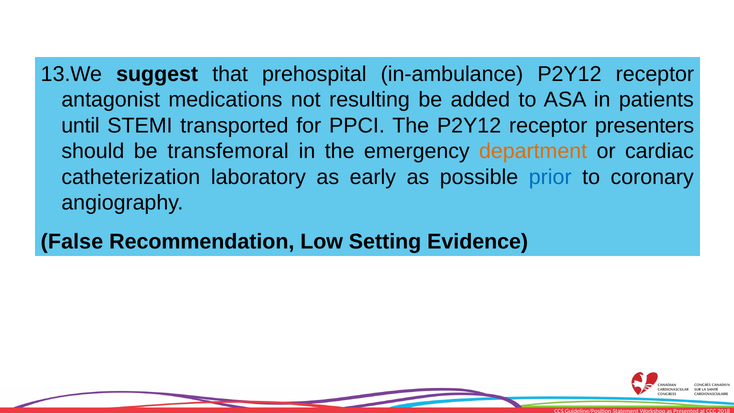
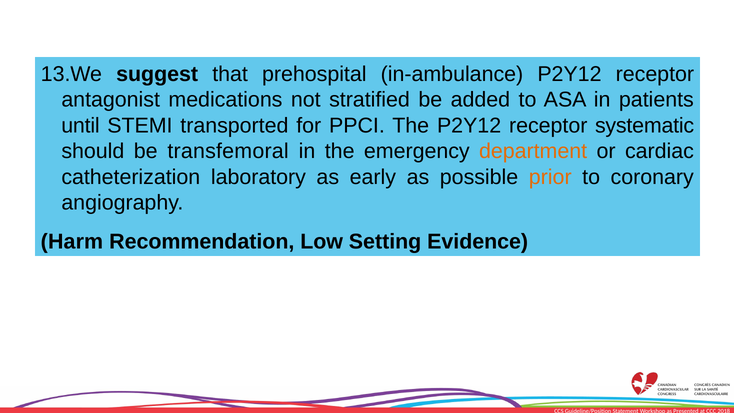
resulting: resulting -> stratified
presenters: presenters -> systematic
prior colour: blue -> orange
False: False -> Harm
